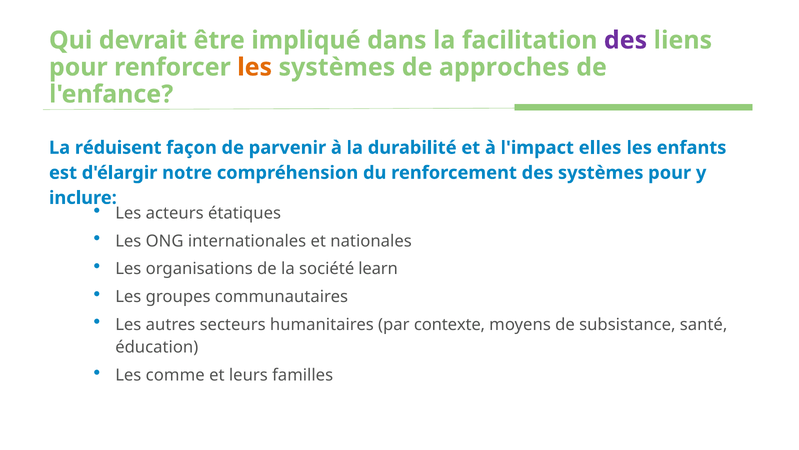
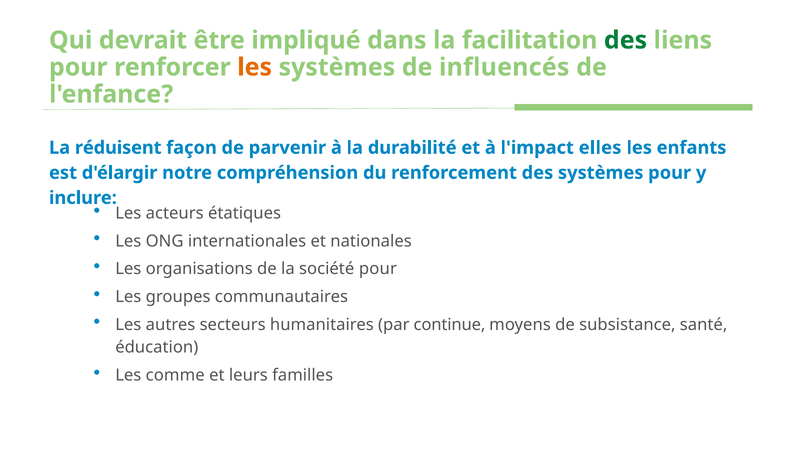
des at (626, 40) colour: purple -> green
approches: approches -> influencés
société learn: learn -> pour
contexte: contexte -> continue
